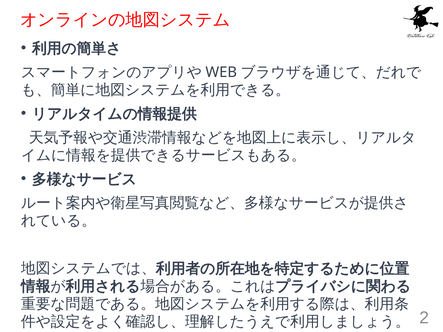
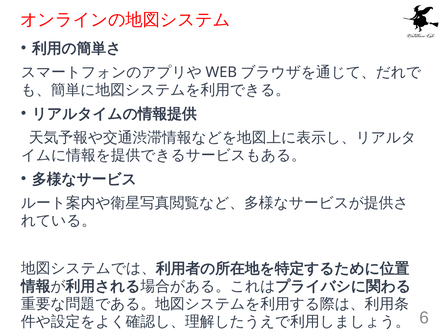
2: 2 -> 6
